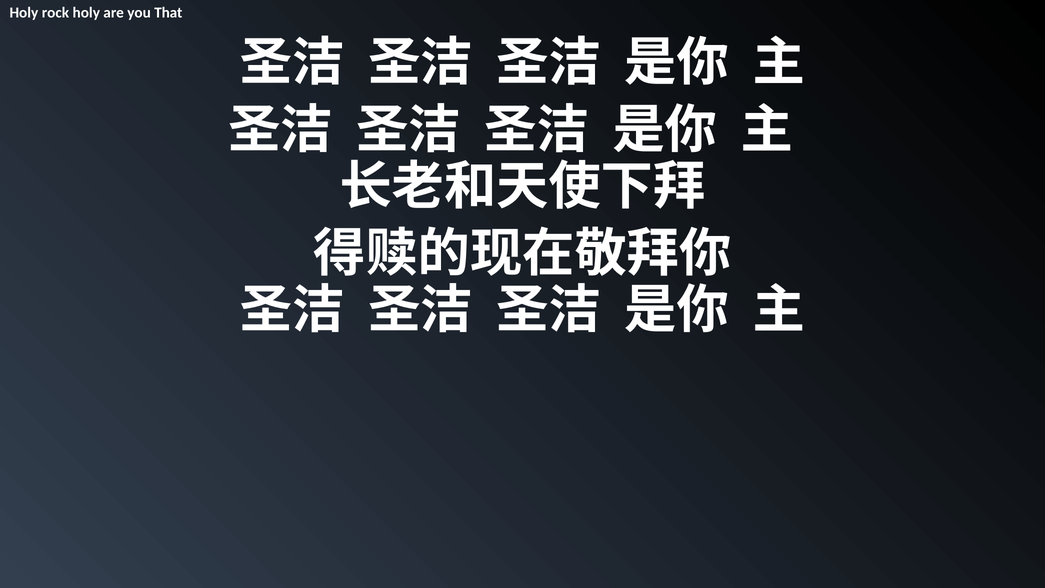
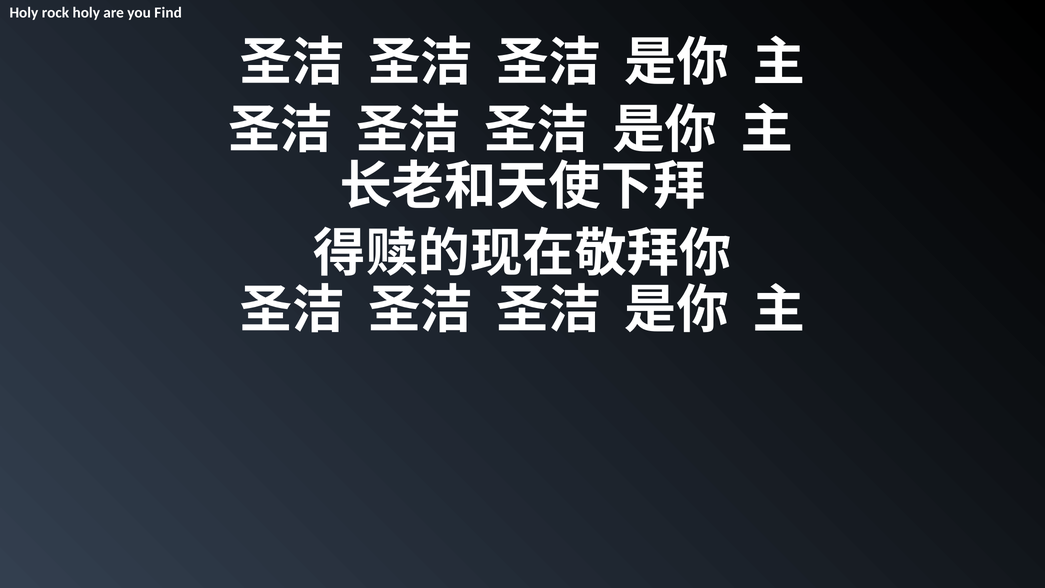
That: That -> Find
